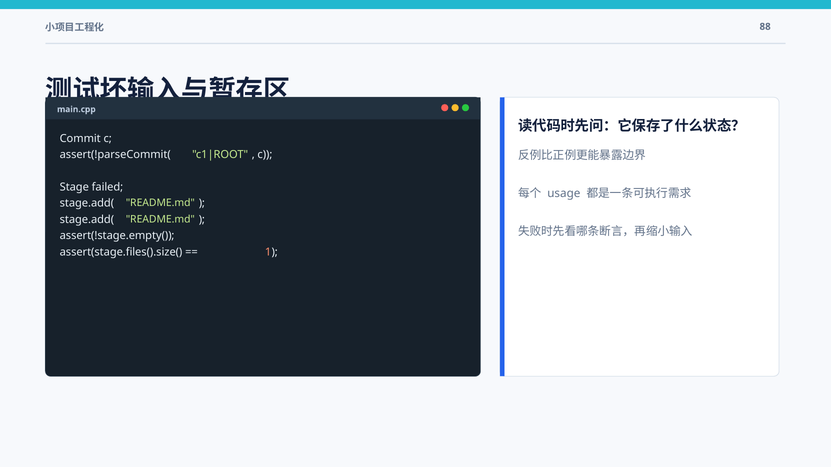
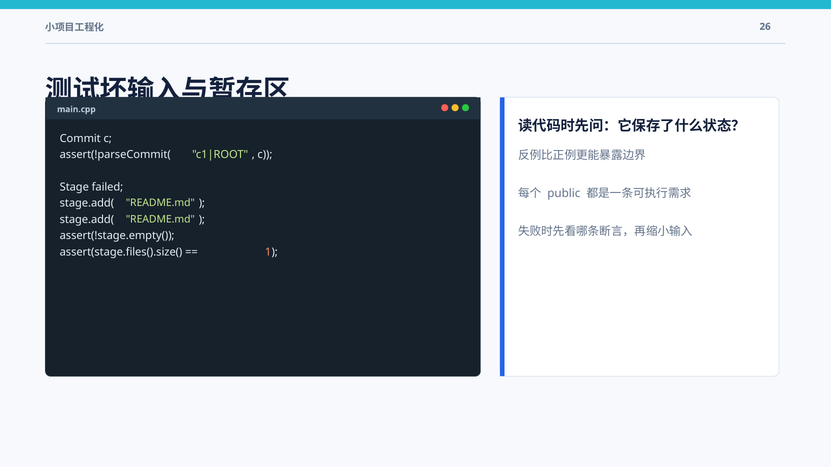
88: 88 -> 26
usage: usage -> public
